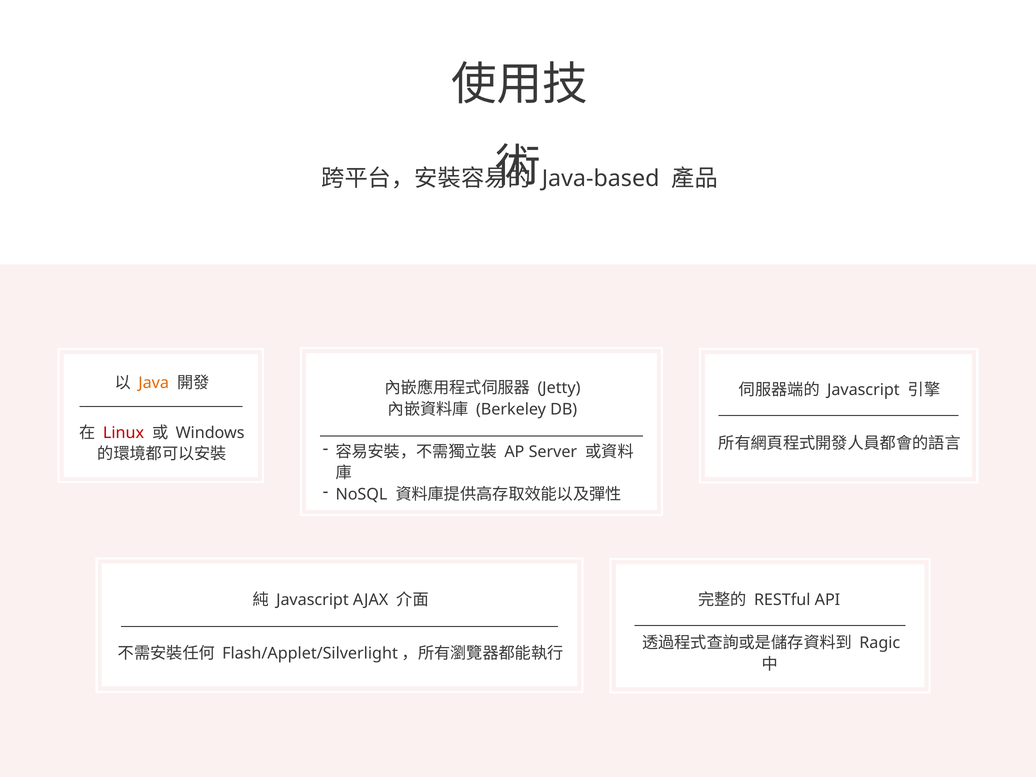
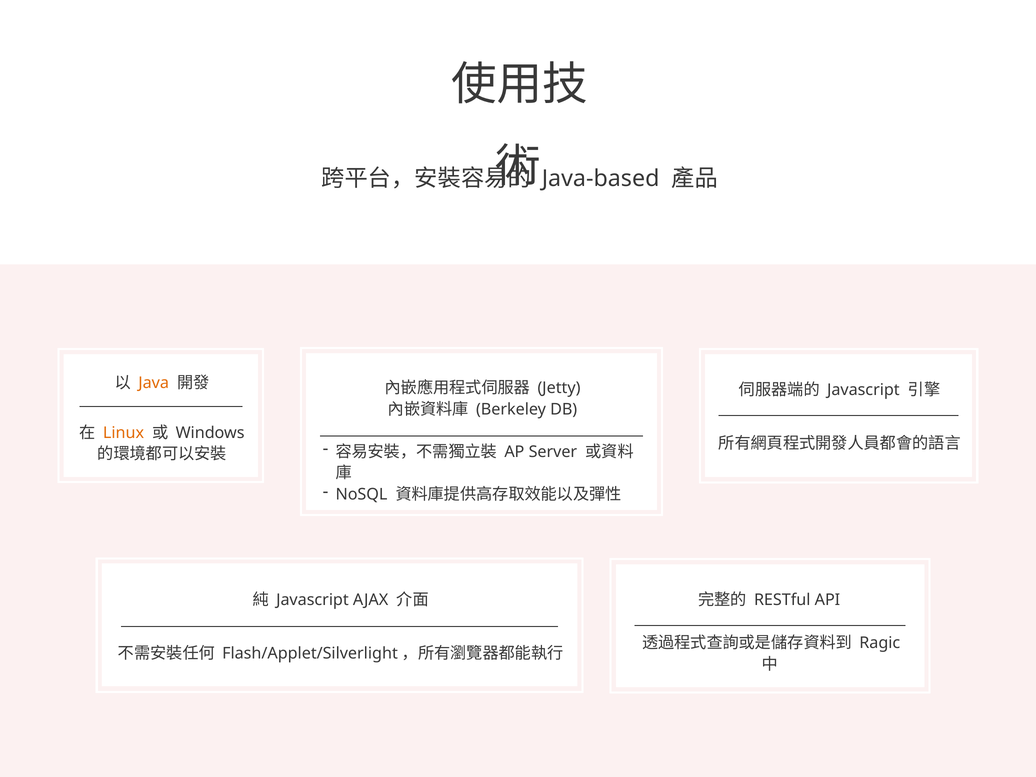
Linux colour: red -> orange
